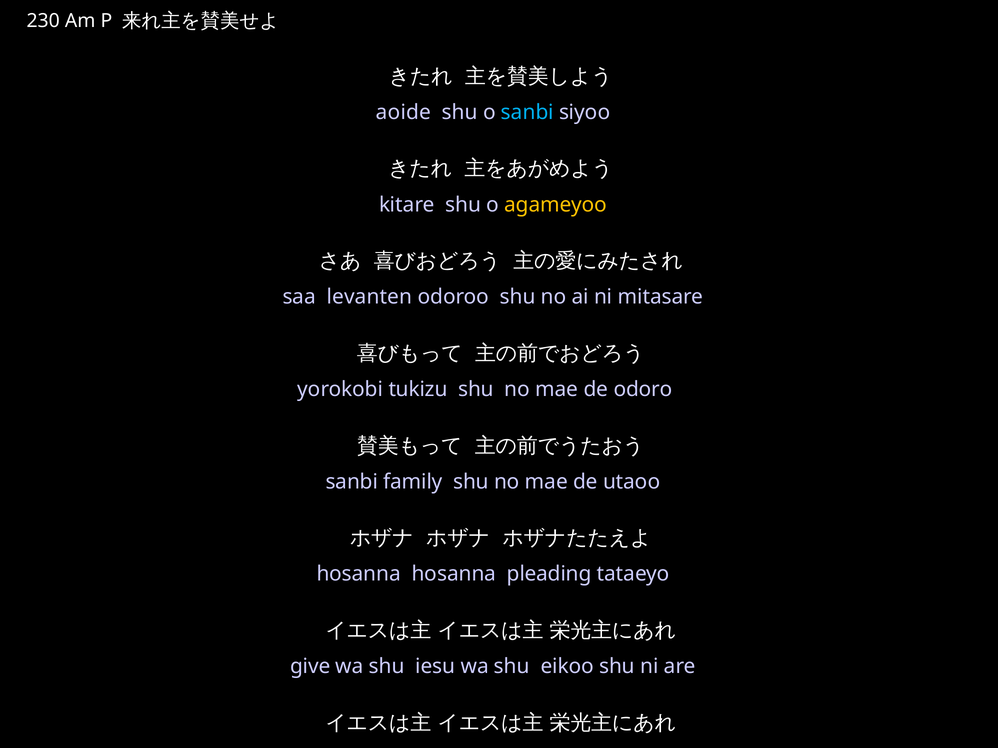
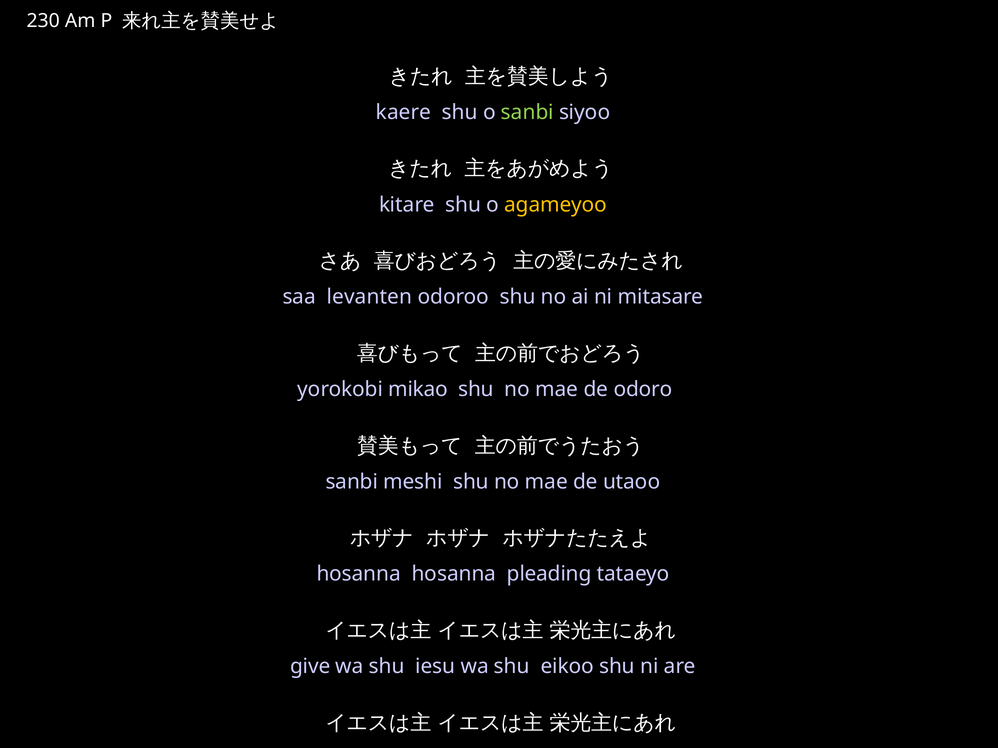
aoide: aoide -> kaere
sanbi at (527, 112) colour: light blue -> light green
tukizu: tukizu -> mikao
family: family -> meshi
